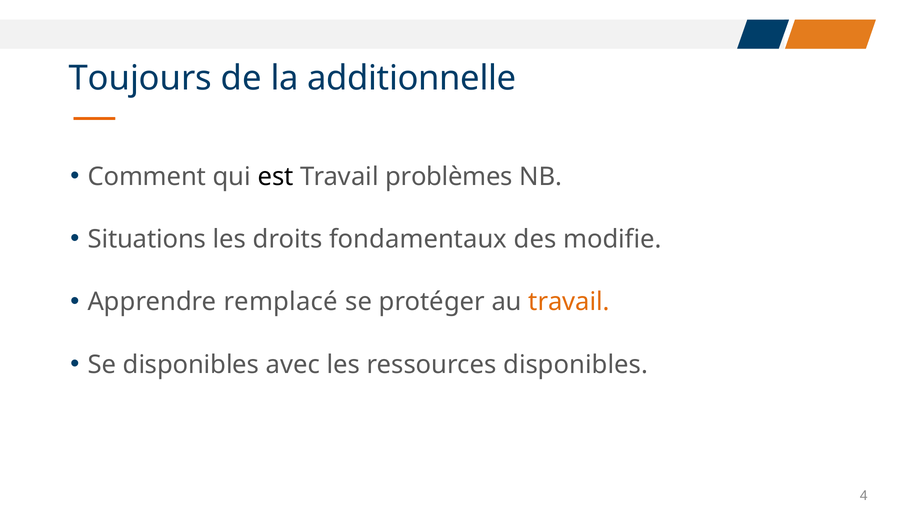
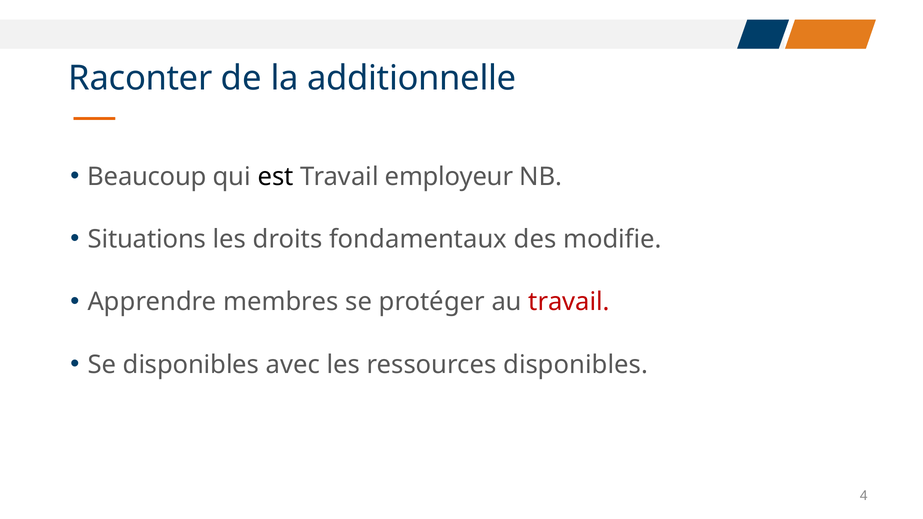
Toujours: Toujours -> Raconter
Comment: Comment -> Beaucoup
problèmes: problèmes -> employeur
remplacé: remplacé -> membres
travail at (569, 302) colour: orange -> red
